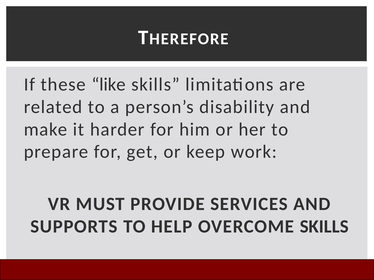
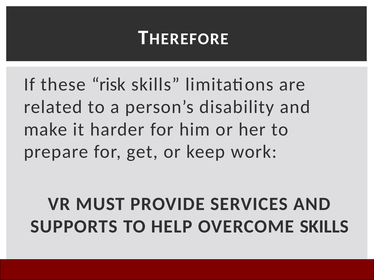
like: like -> risk
